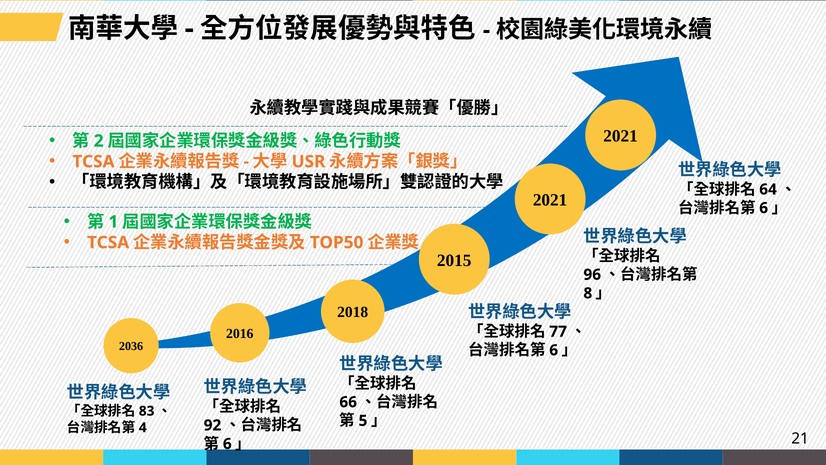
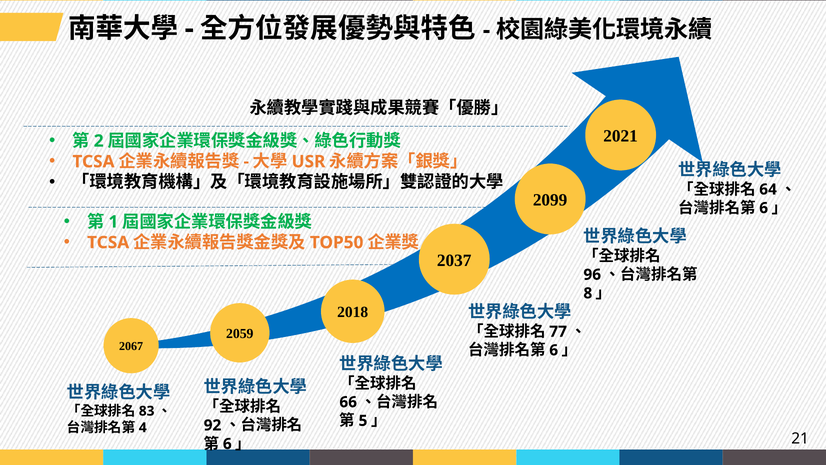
2021 at (550, 200): 2021 -> 2099
2015: 2015 -> 2037
2016: 2016 -> 2059
2036: 2036 -> 2067
